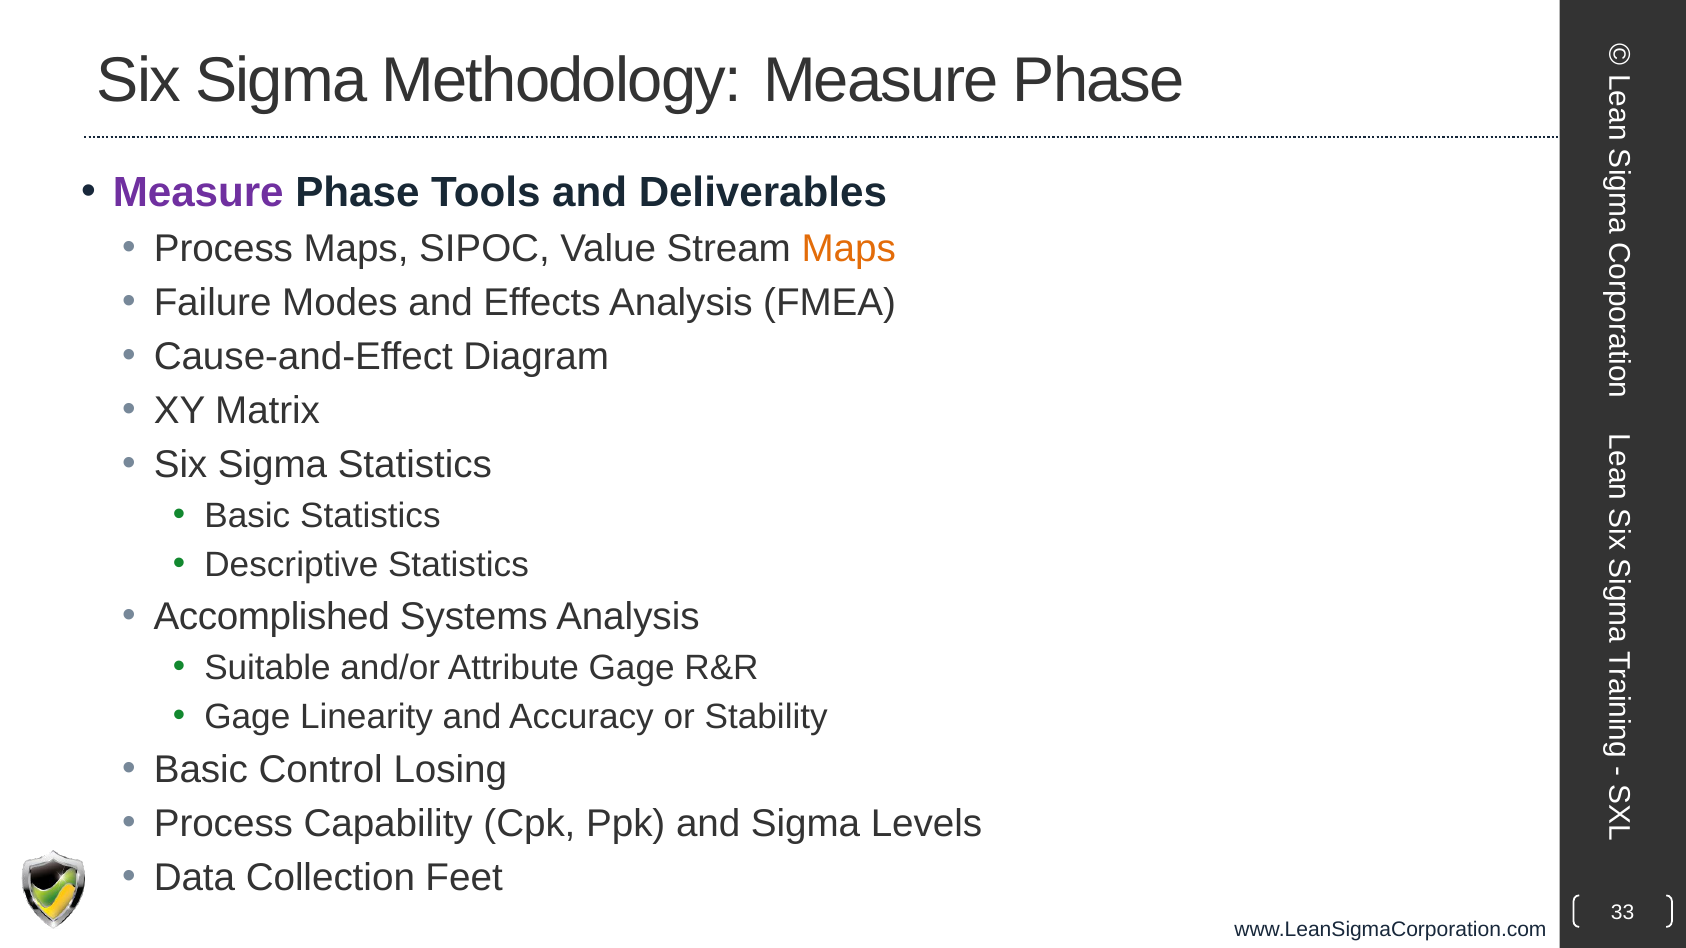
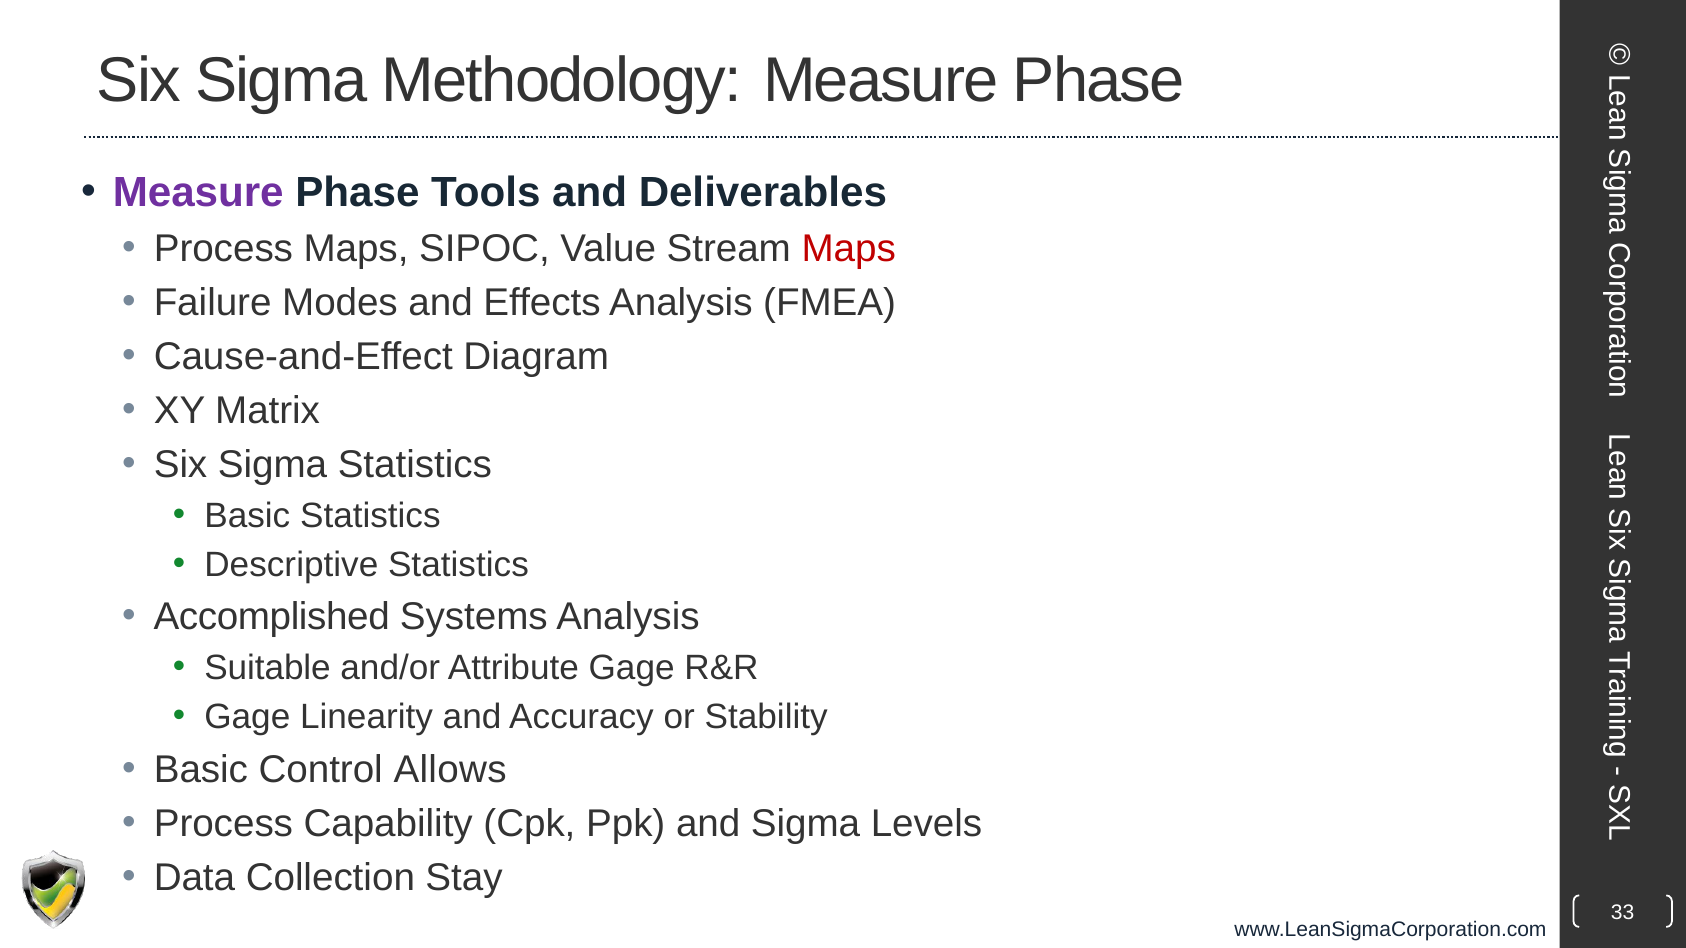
Maps at (849, 249) colour: orange -> red
Losing: Losing -> Allows
Feet: Feet -> Stay
